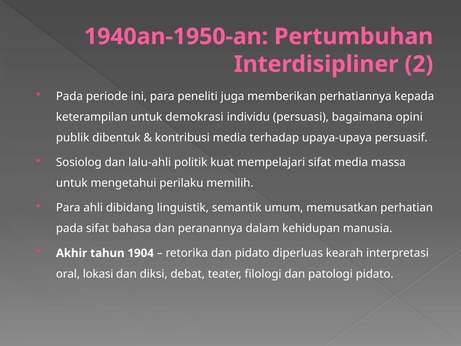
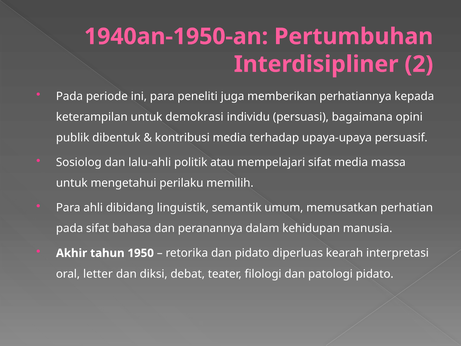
kuat: kuat -> atau
1904: 1904 -> 1950
lokasi: lokasi -> letter
